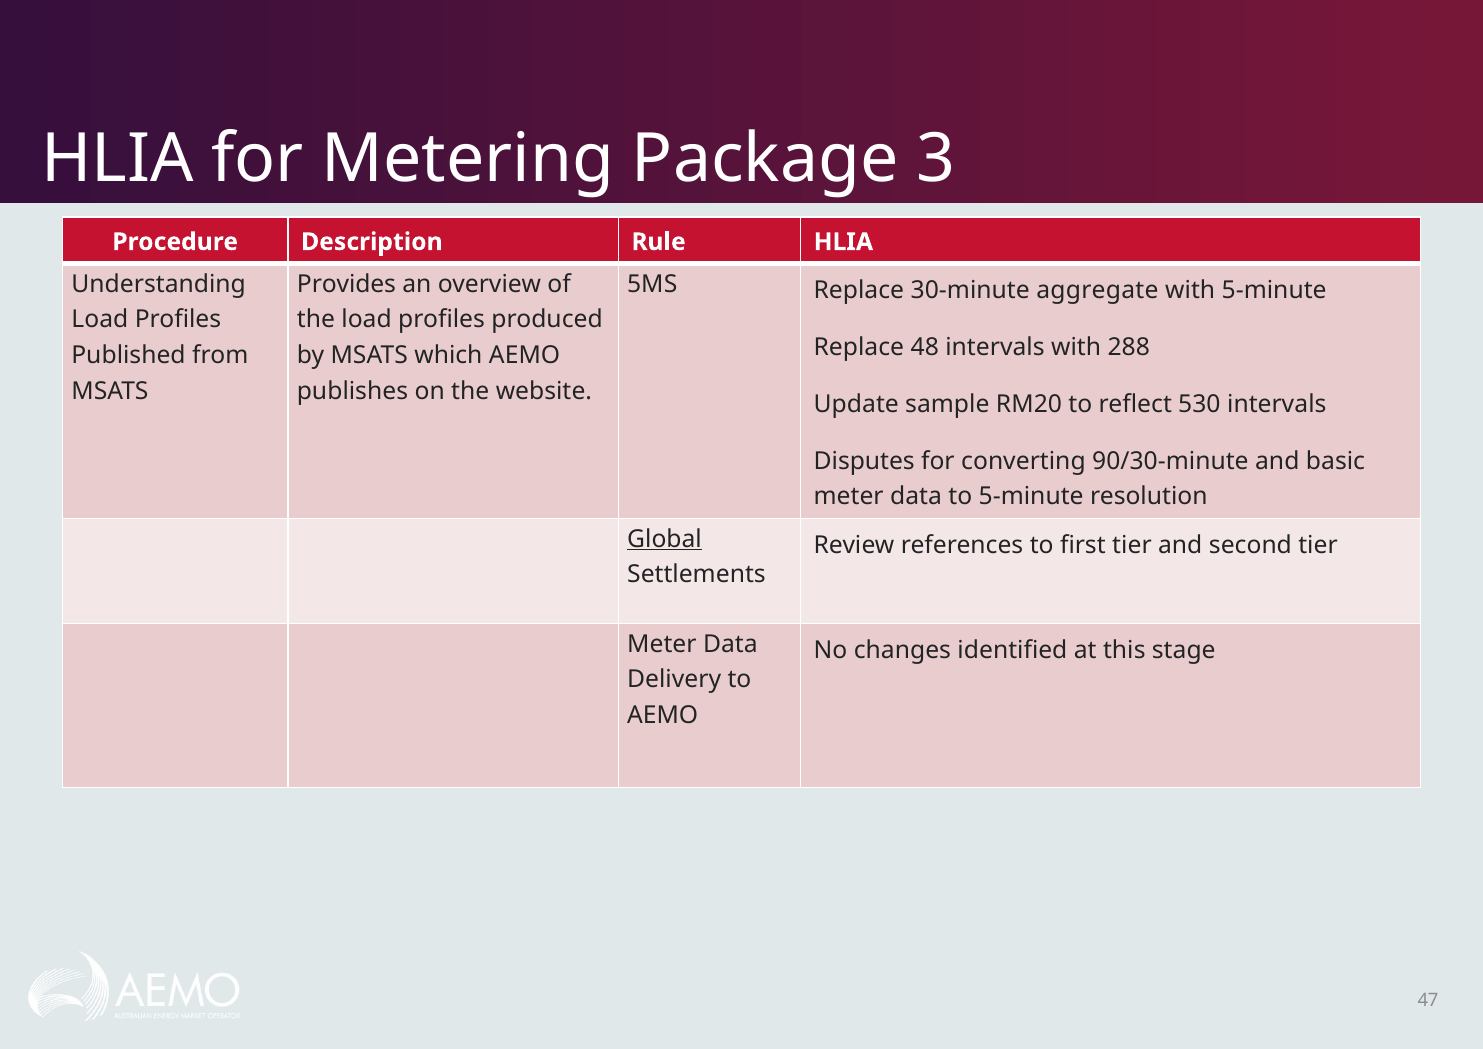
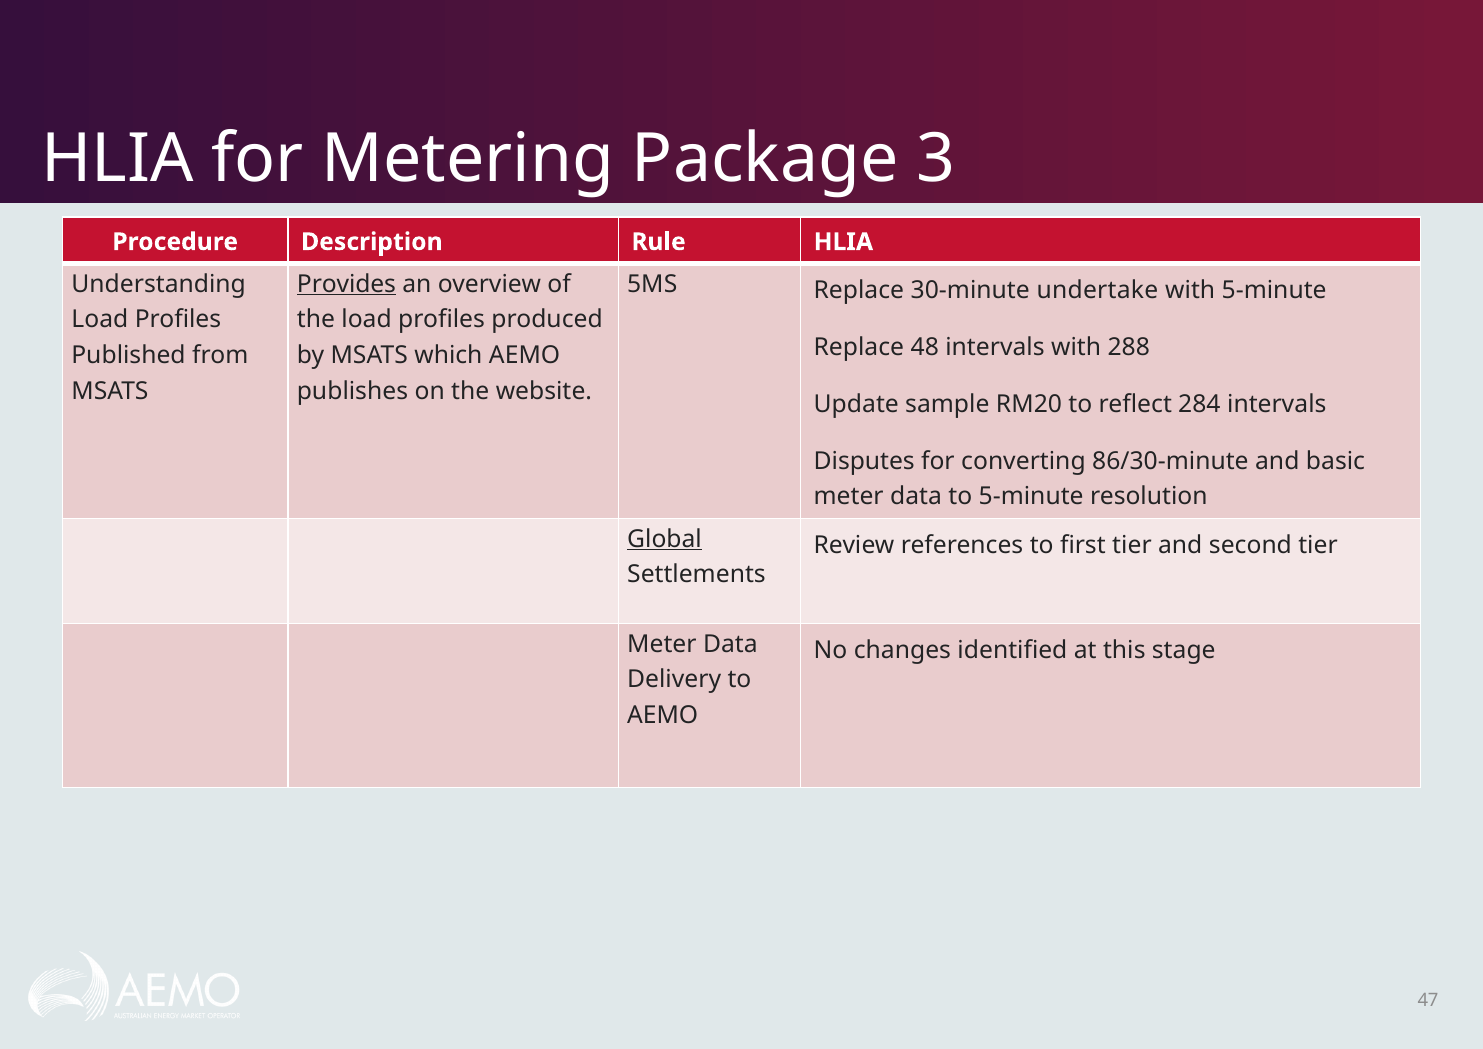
Provides underline: none -> present
aggregate: aggregate -> undertake
530: 530 -> 284
90/30-minute: 90/30-minute -> 86/30-minute
